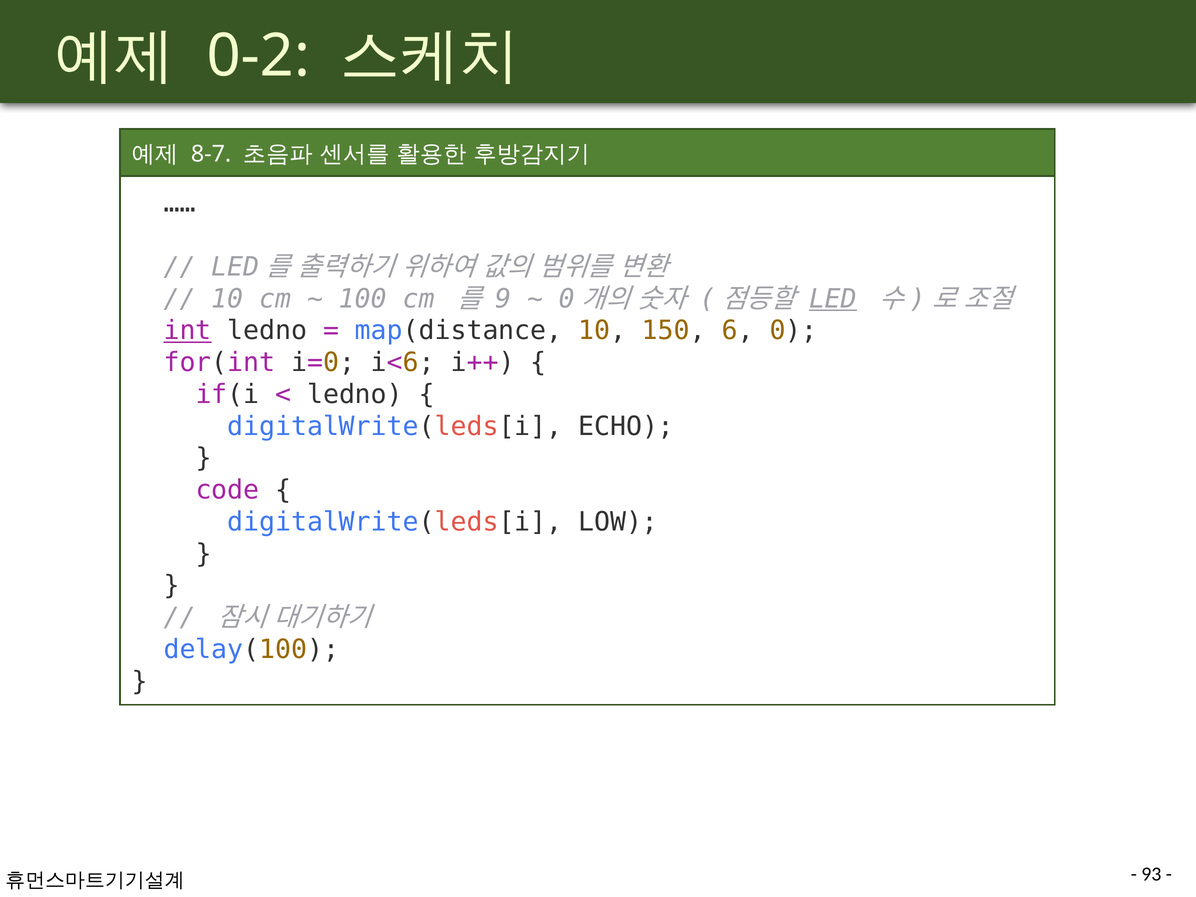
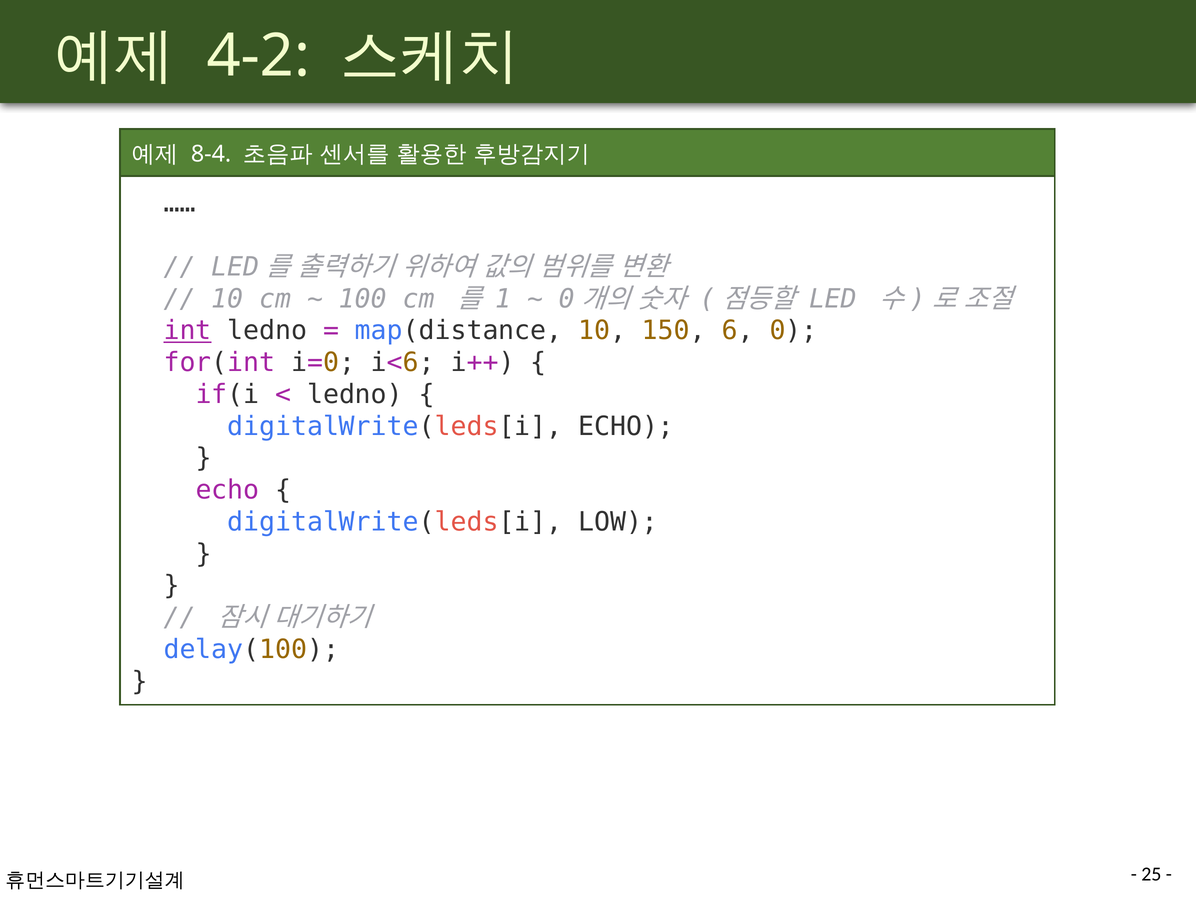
0-2: 0-2 -> 4-2
8-7: 8-7 -> 8-4
9: 9 -> 1
LED underline: present -> none
code at (227, 490): code -> echo
93: 93 -> 25
